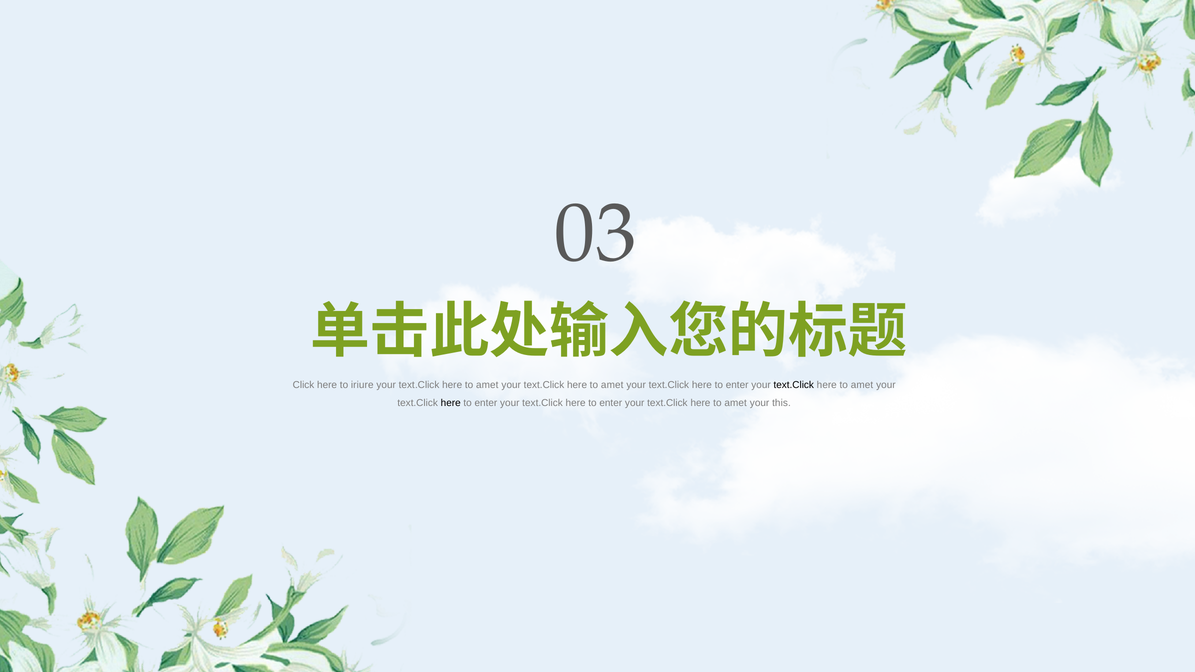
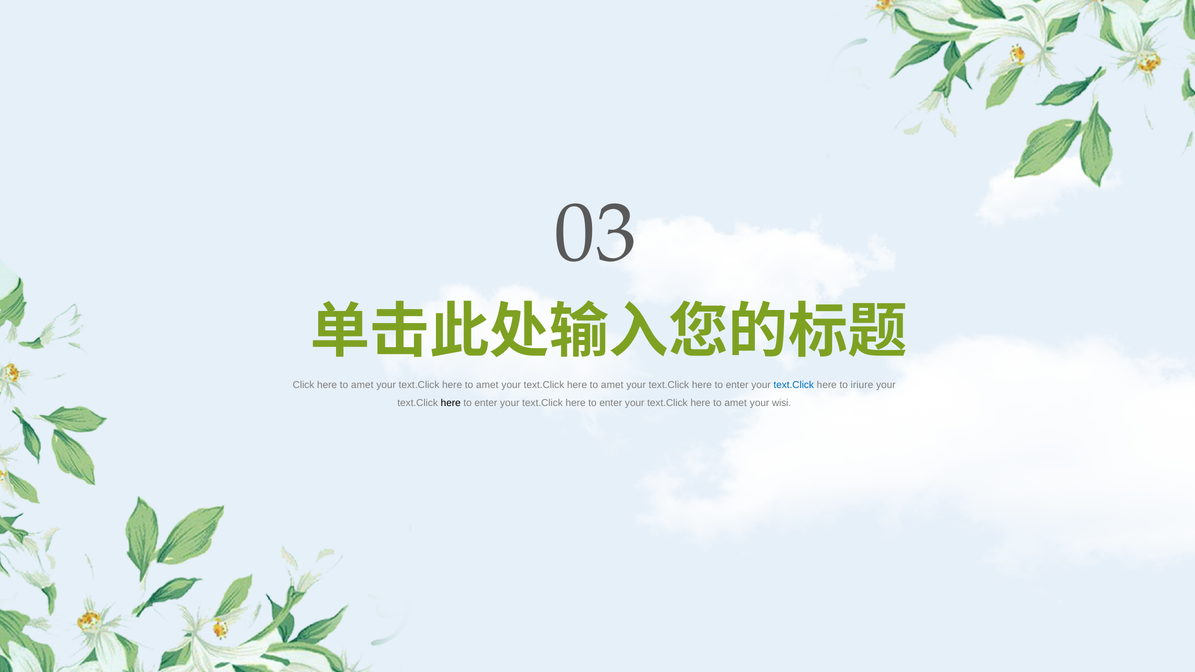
Click here to iriure: iriure -> amet
text.Click at (794, 385) colour: black -> blue
amet at (862, 385): amet -> iriure
this: this -> wisi
